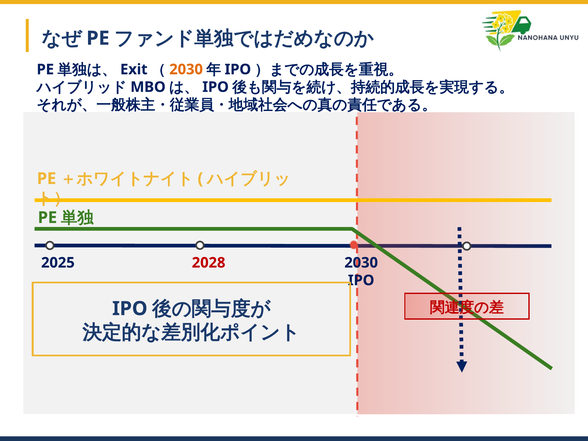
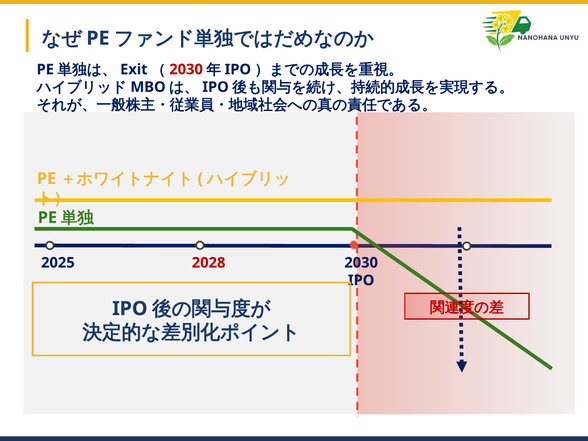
2030 at (186, 69) colour: orange -> red
